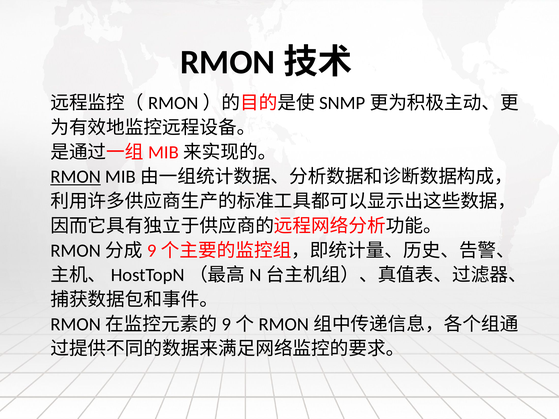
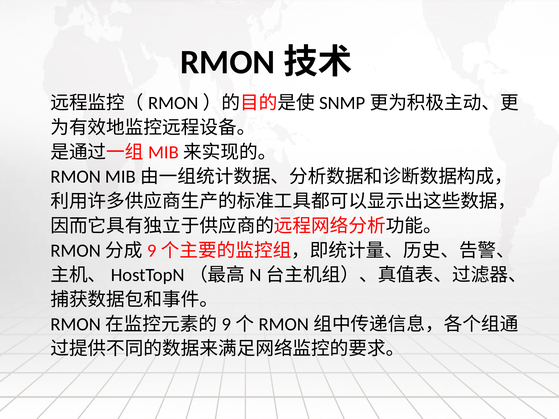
RMON underline: present -> none
